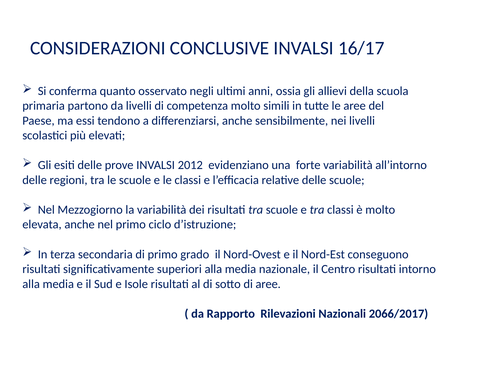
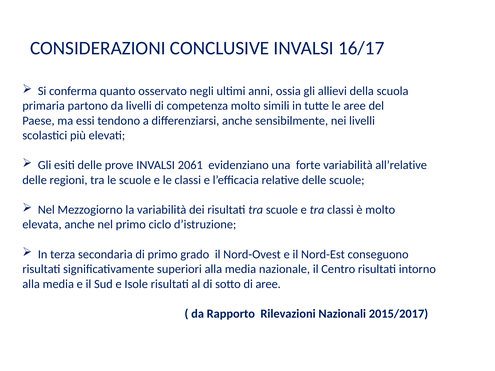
2012: 2012 -> 2061
all’intorno: all’intorno -> all’relative
2066/2017: 2066/2017 -> 2015/2017
